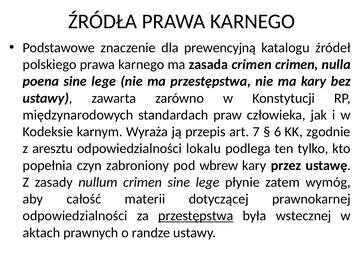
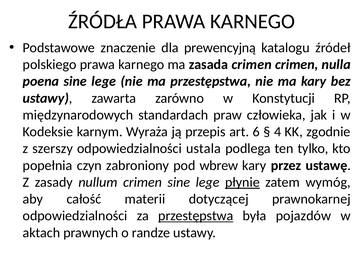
7: 7 -> 6
6: 6 -> 4
aresztu: aresztu -> szerszy
lokalu: lokalu -> ustala
płynie underline: none -> present
wstecznej: wstecznej -> pojazdów
